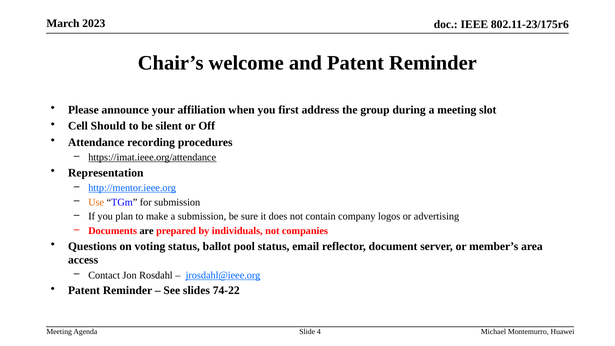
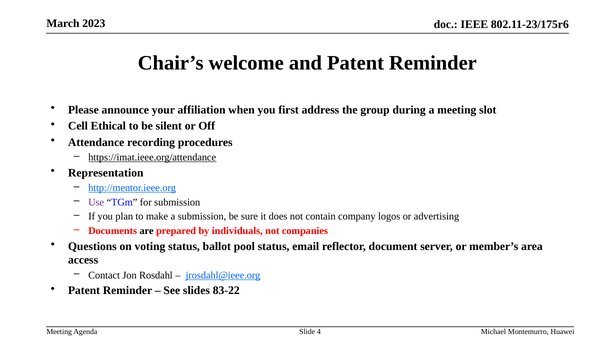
Should: Should -> Ethical
Use colour: orange -> purple
74-22: 74-22 -> 83-22
